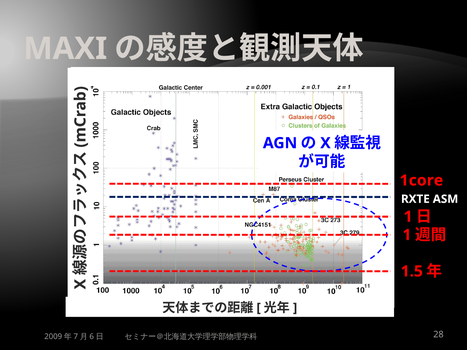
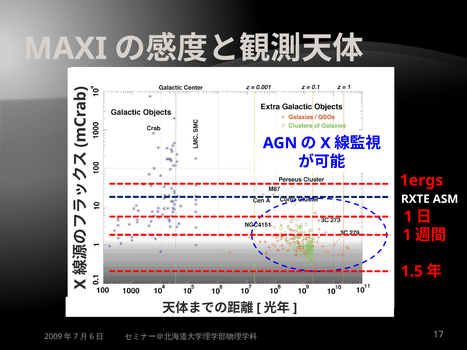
1core: 1core -> 1ergs
28: 28 -> 17
